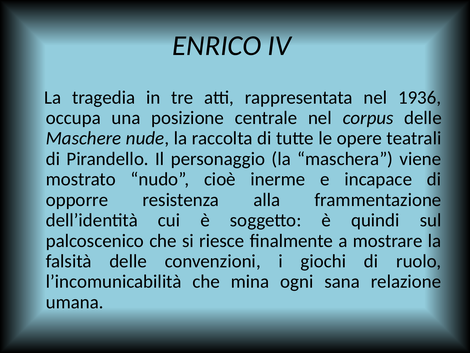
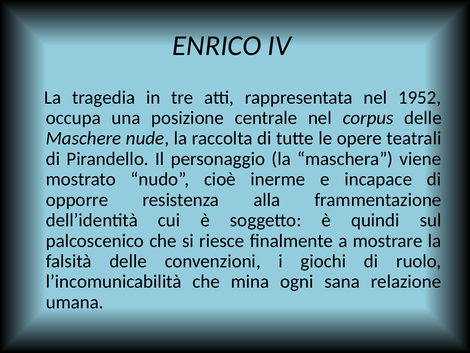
1936: 1936 -> 1952
